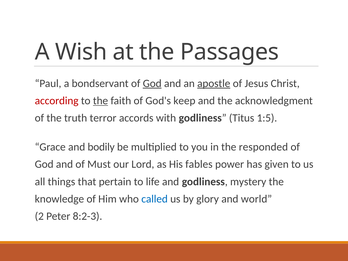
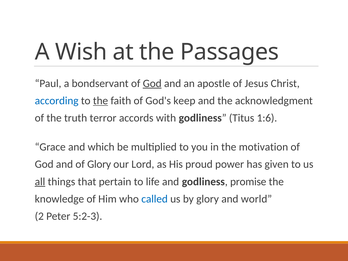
apostle underline: present -> none
according colour: red -> blue
1:5: 1:5 -> 1:6
bodily: bodily -> which
responded: responded -> motivation
of Must: Must -> Glory
fables: fables -> proud
all underline: none -> present
mystery: mystery -> promise
8:2-3: 8:2-3 -> 5:2-3
